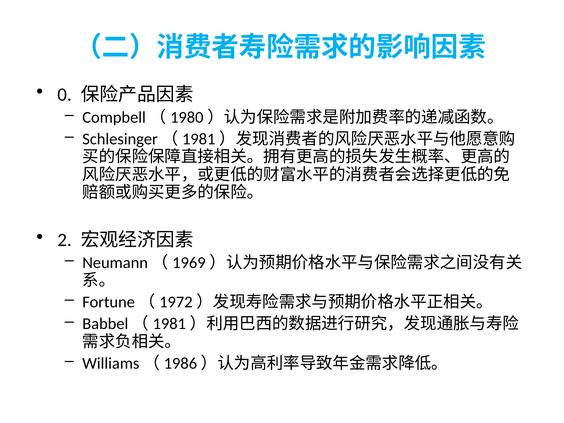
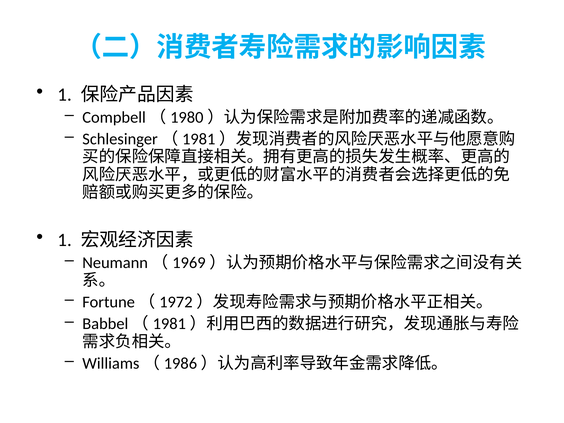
0 at (65, 95): 0 -> 1
2 at (65, 240): 2 -> 1
